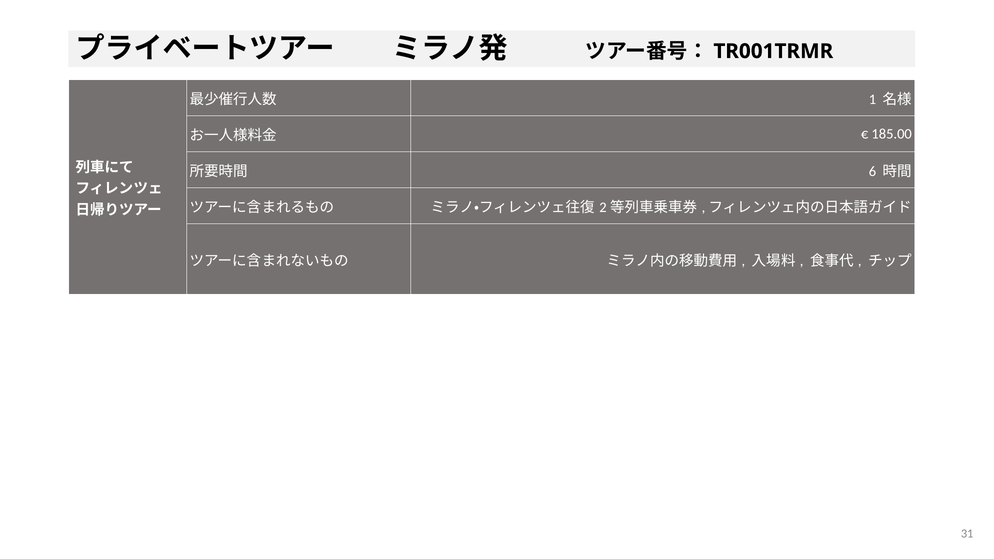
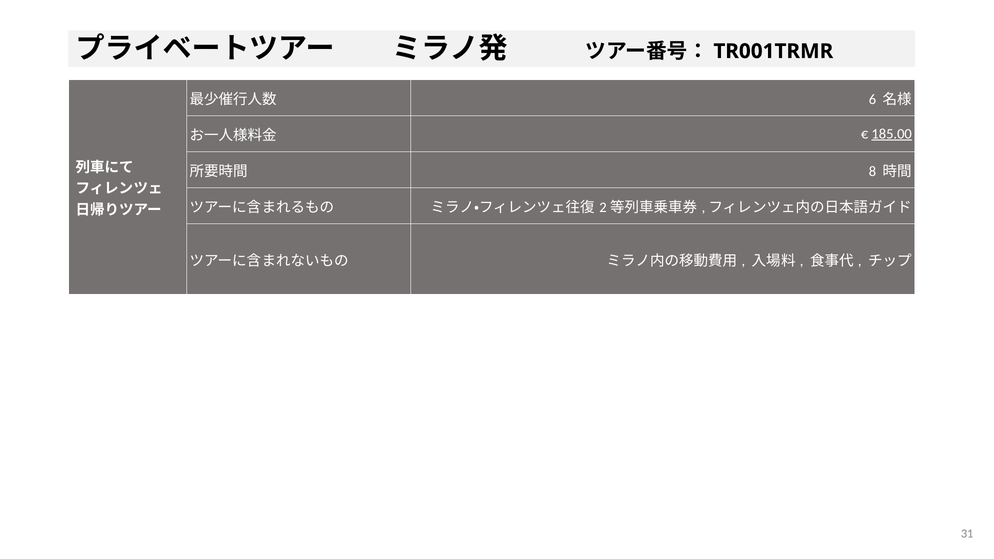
1: 1 -> 6
185.00 underline: none -> present
6: 6 -> 8
